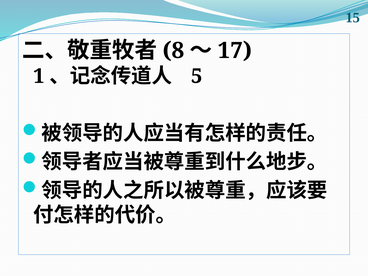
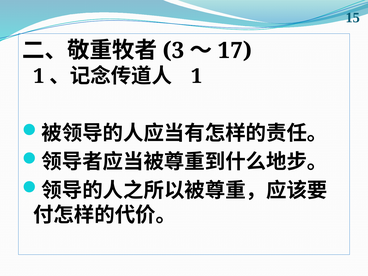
8: 8 -> 3
5 at (197, 76): 5 -> 1
